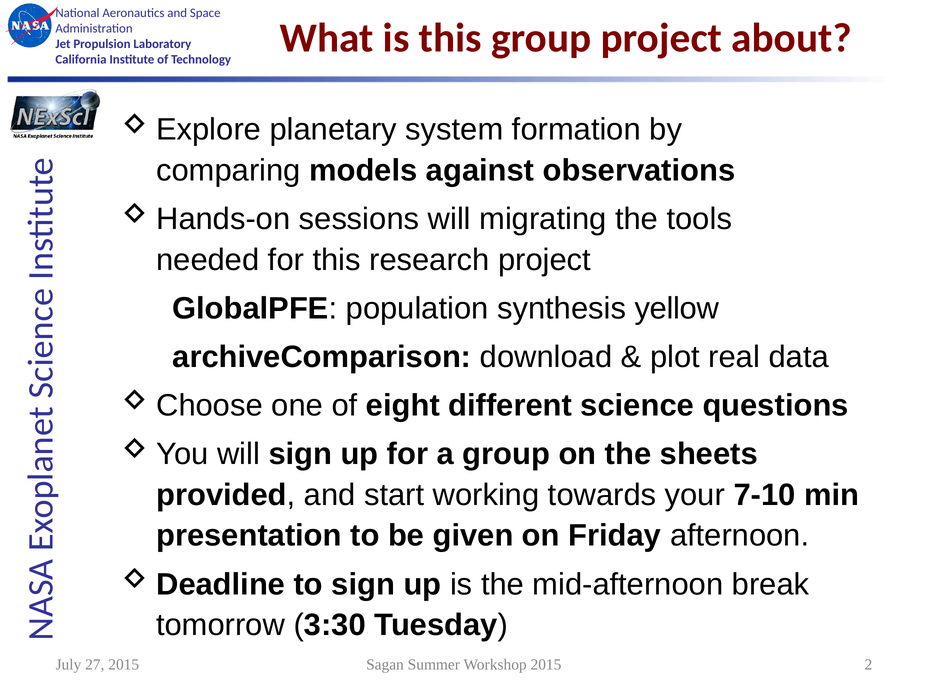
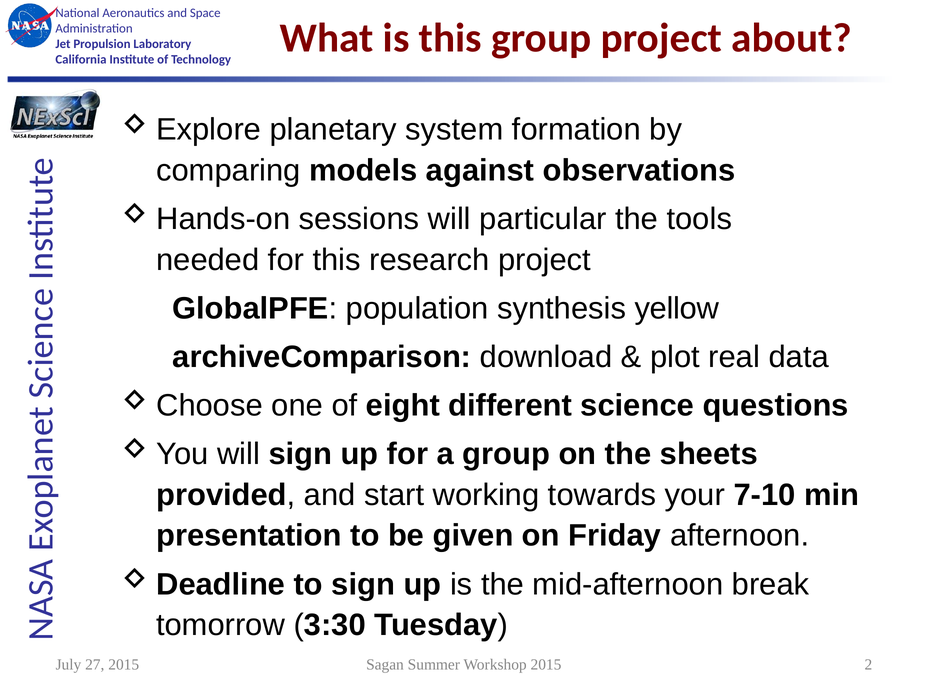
migrating: migrating -> particular
